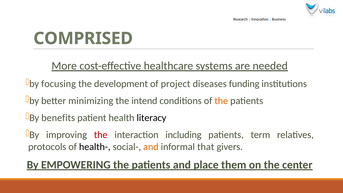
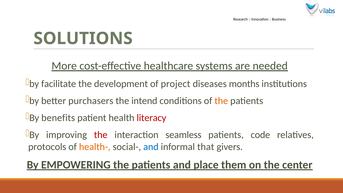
COMPRISED: COMPRISED -> SOLUTIONS
focusing: focusing -> facilitate
funding: funding -> months
minimizing: minimizing -> purchasers
literacy colour: black -> red
including: including -> seamless
term: term -> code
health- colour: black -> orange
and at (151, 147) colour: orange -> blue
